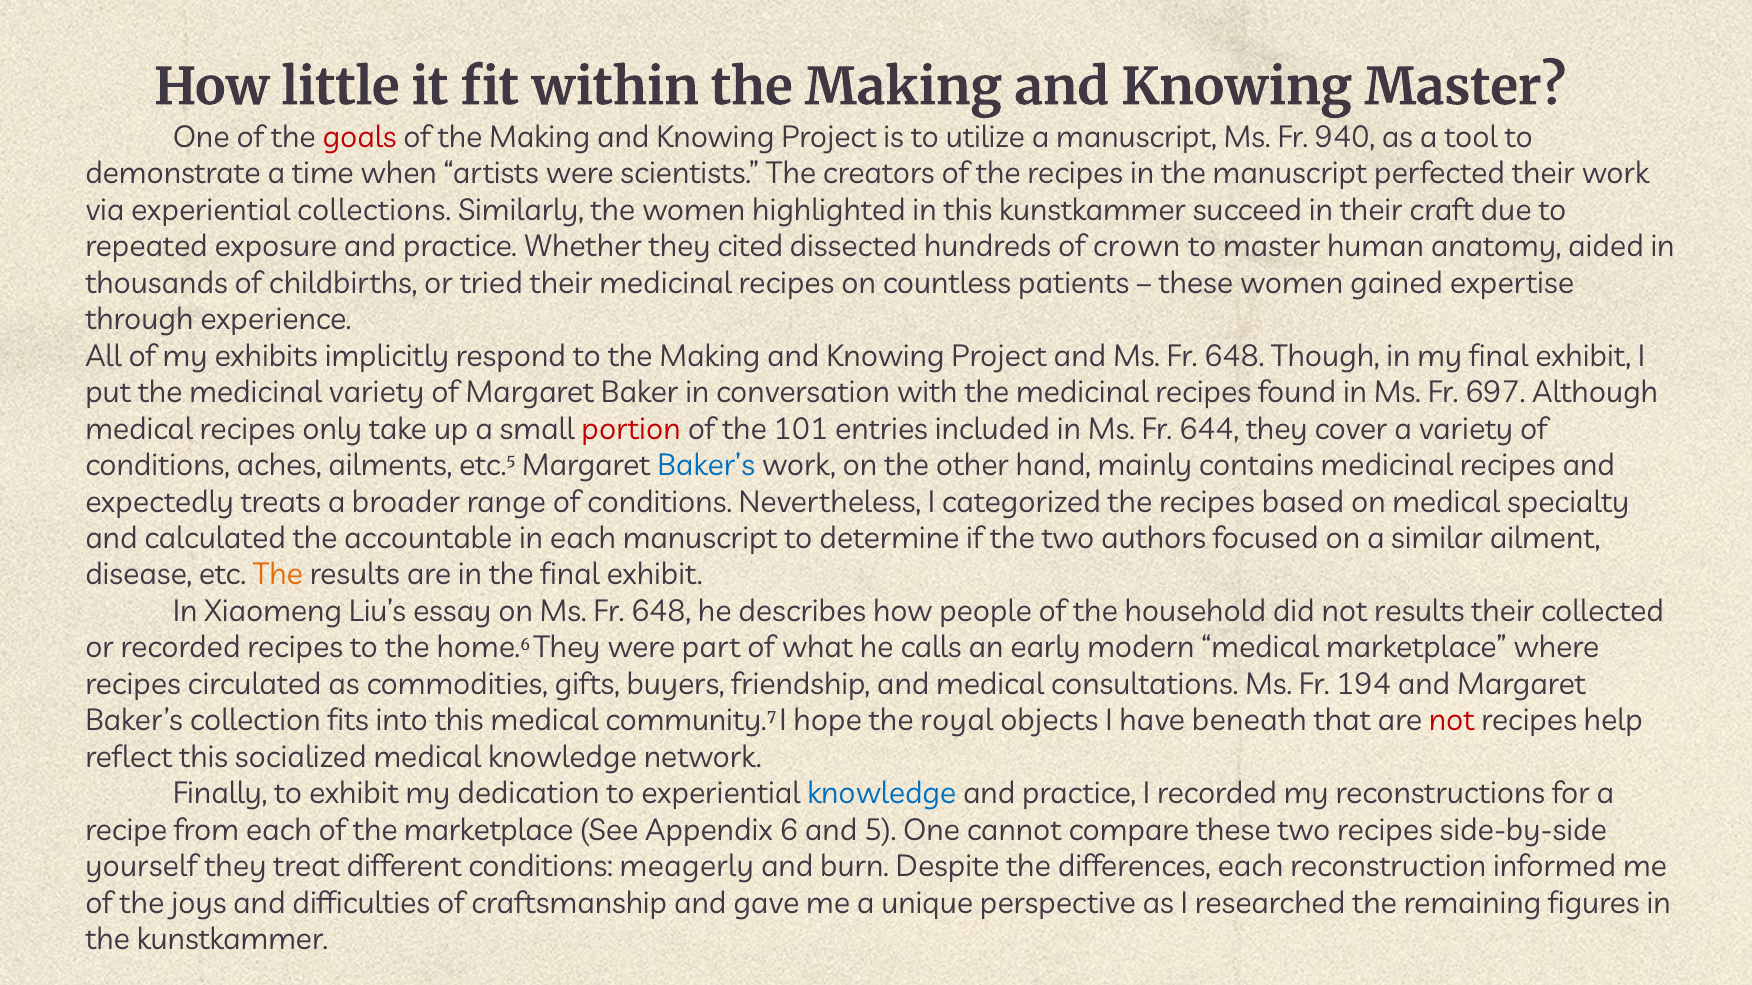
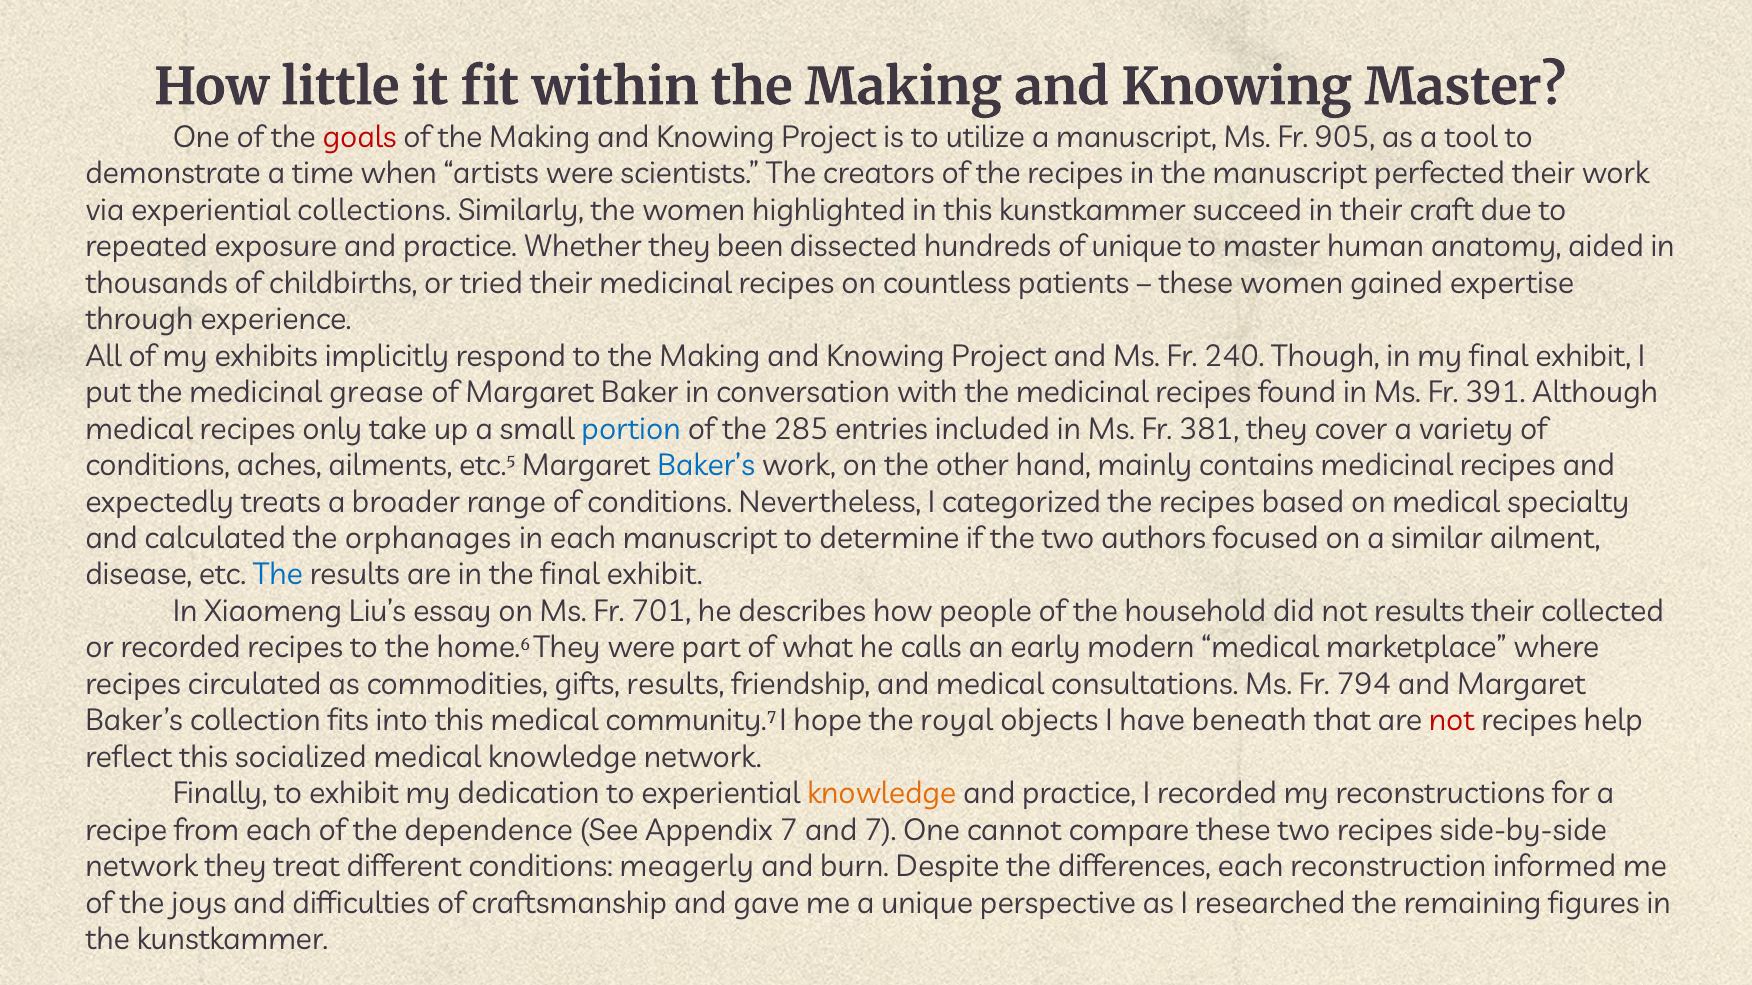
940: 940 -> 905
cited: cited -> been
of crown: crown -> unique
and Ms Fr 648: 648 -> 240
medicinal variety: variety -> grease
697: 697 -> 391
portion colour: red -> blue
101: 101 -> 285
644: 644 -> 381
accountable: accountable -> orphanages
The at (278, 575) colour: orange -> blue
on Ms Fr 648: 648 -> 701
gifts buyers: buyers -> results
194: 194 -> 794
knowledge at (882, 794) colour: blue -> orange
the marketplace: marketplace -> dependence
Appendix 6: 6 -> 7
and 5: 5 -> 7
yourself at (141, 867): yourself -> network
